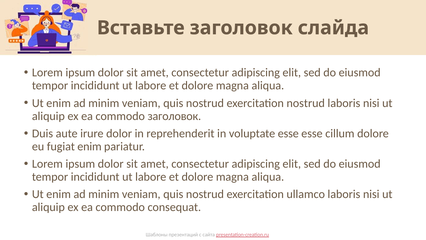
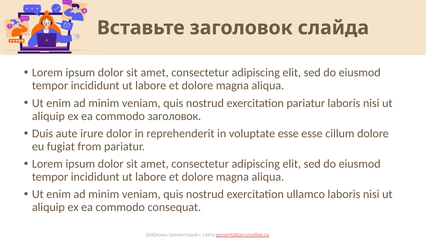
exercitation nostrud: nostrud -> pariatur
fugiat enim: enim -> from
